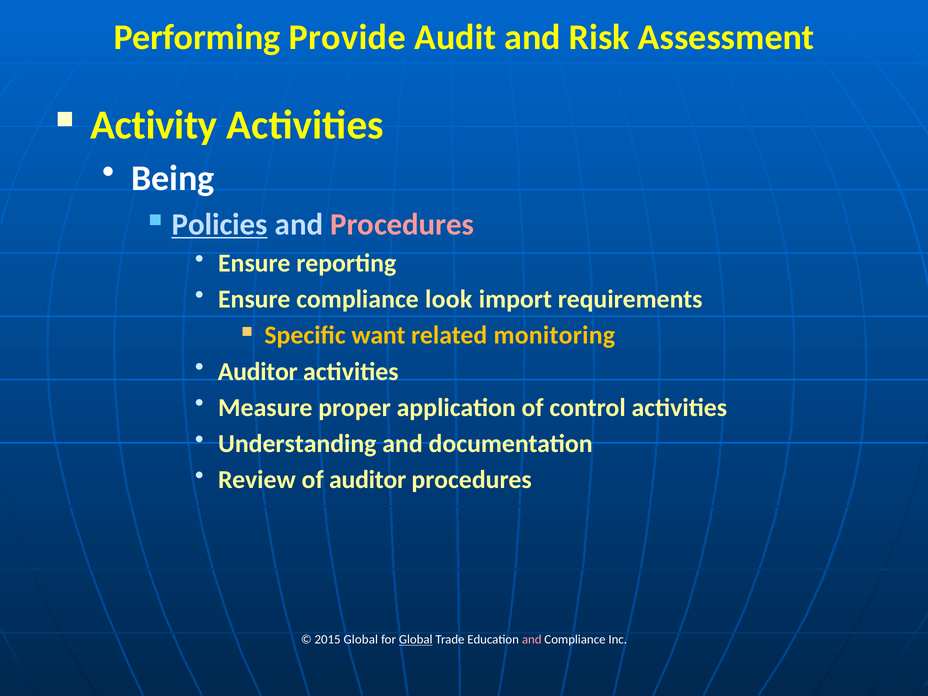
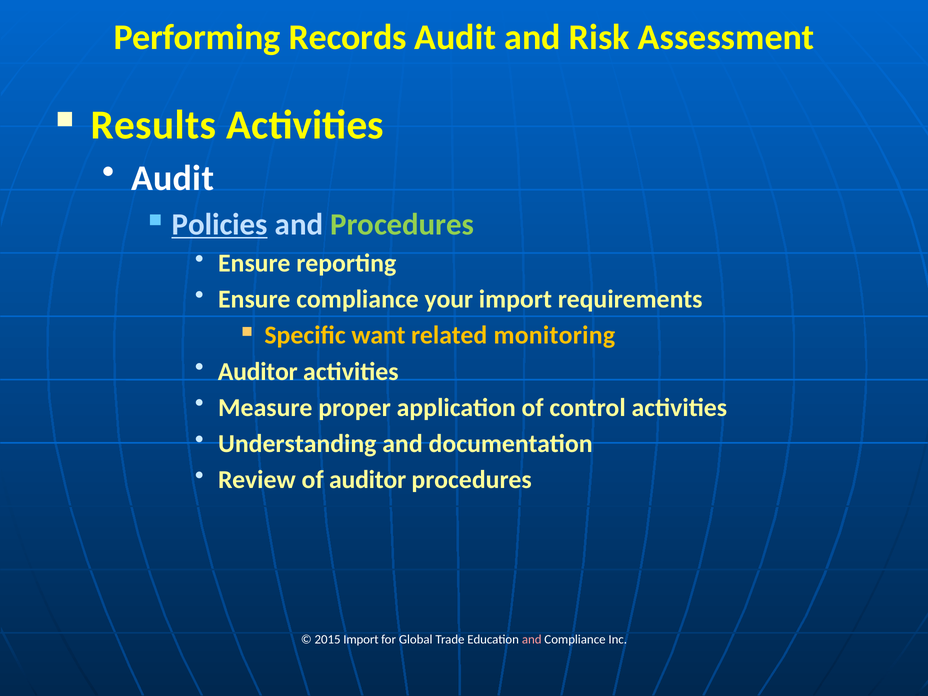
Provide: Provide -> Records
Activity: Activity -> Results
Being at (173, 178): Being -> Audit
Procedures at (402, 224) colour: pink -> light green
look: look -> your
2015 Global: Global -> Import
Global at (416, 640) underline: present -> none
